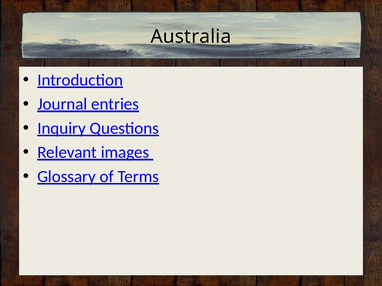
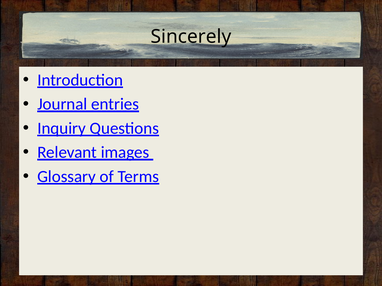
Australia: Australia -> Sincerely
